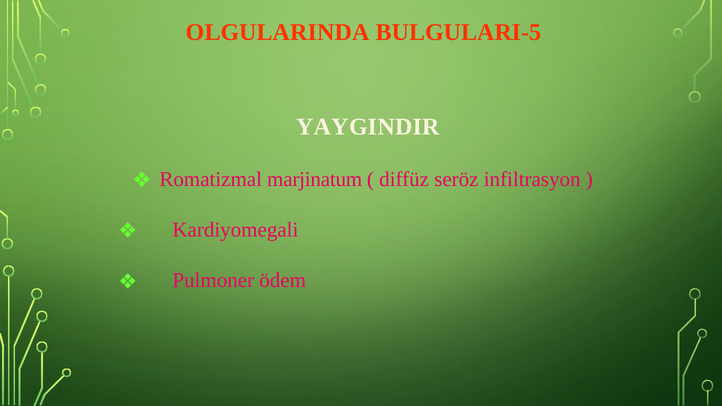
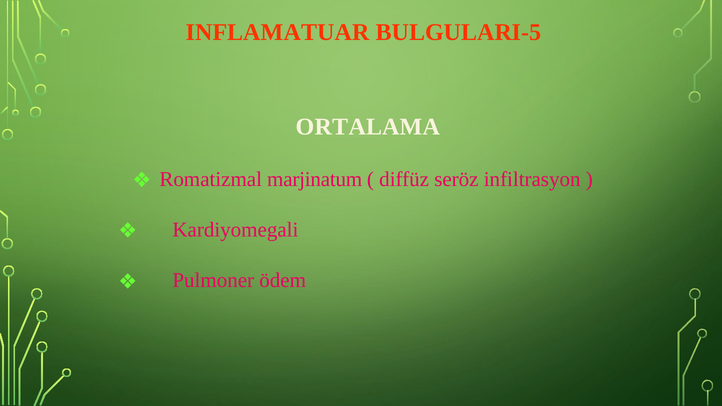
OLGULARINDA: OLGULARINDA -> INFLAMATUAR
YAYGINDIR: YAYGINDIR -> ORTALAMA
